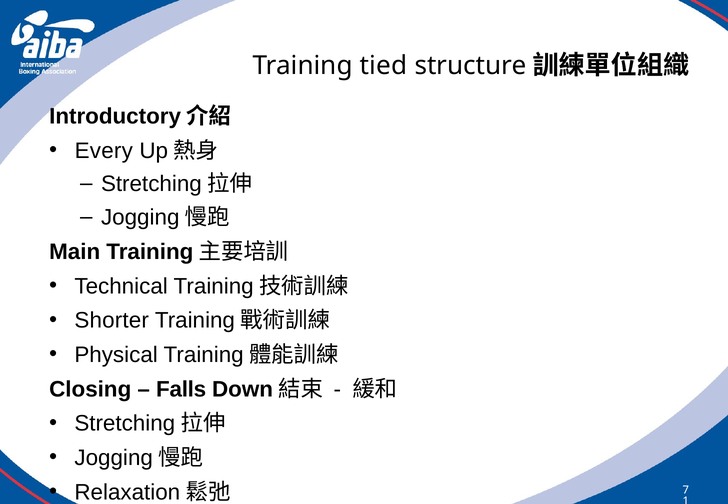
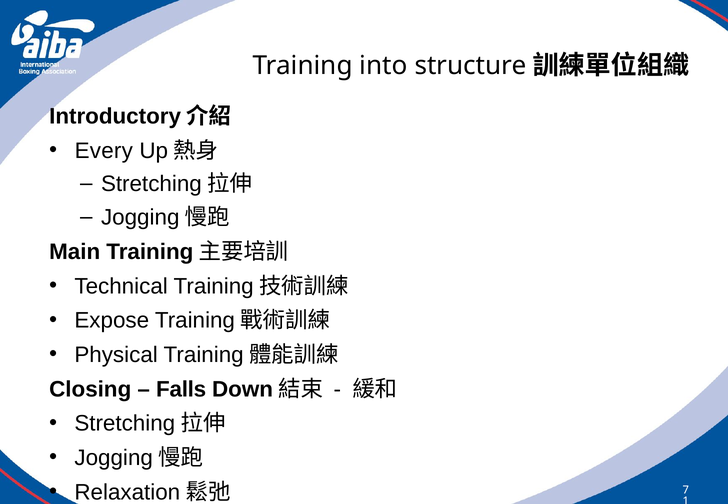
tied: tied -> into
Shorter: Shorter -> Expose
